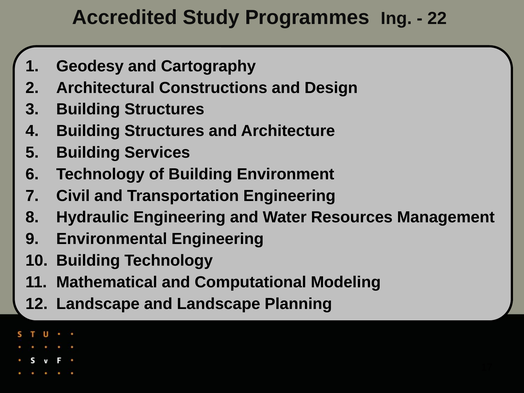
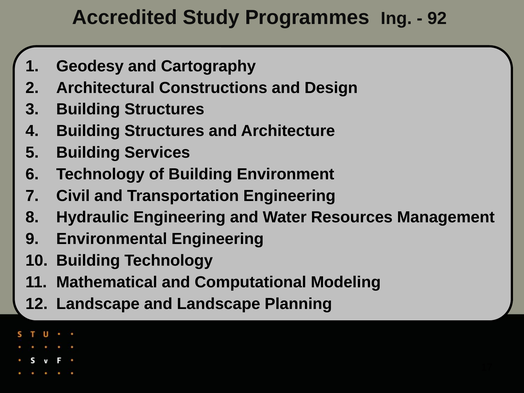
22: 22 -> 92
